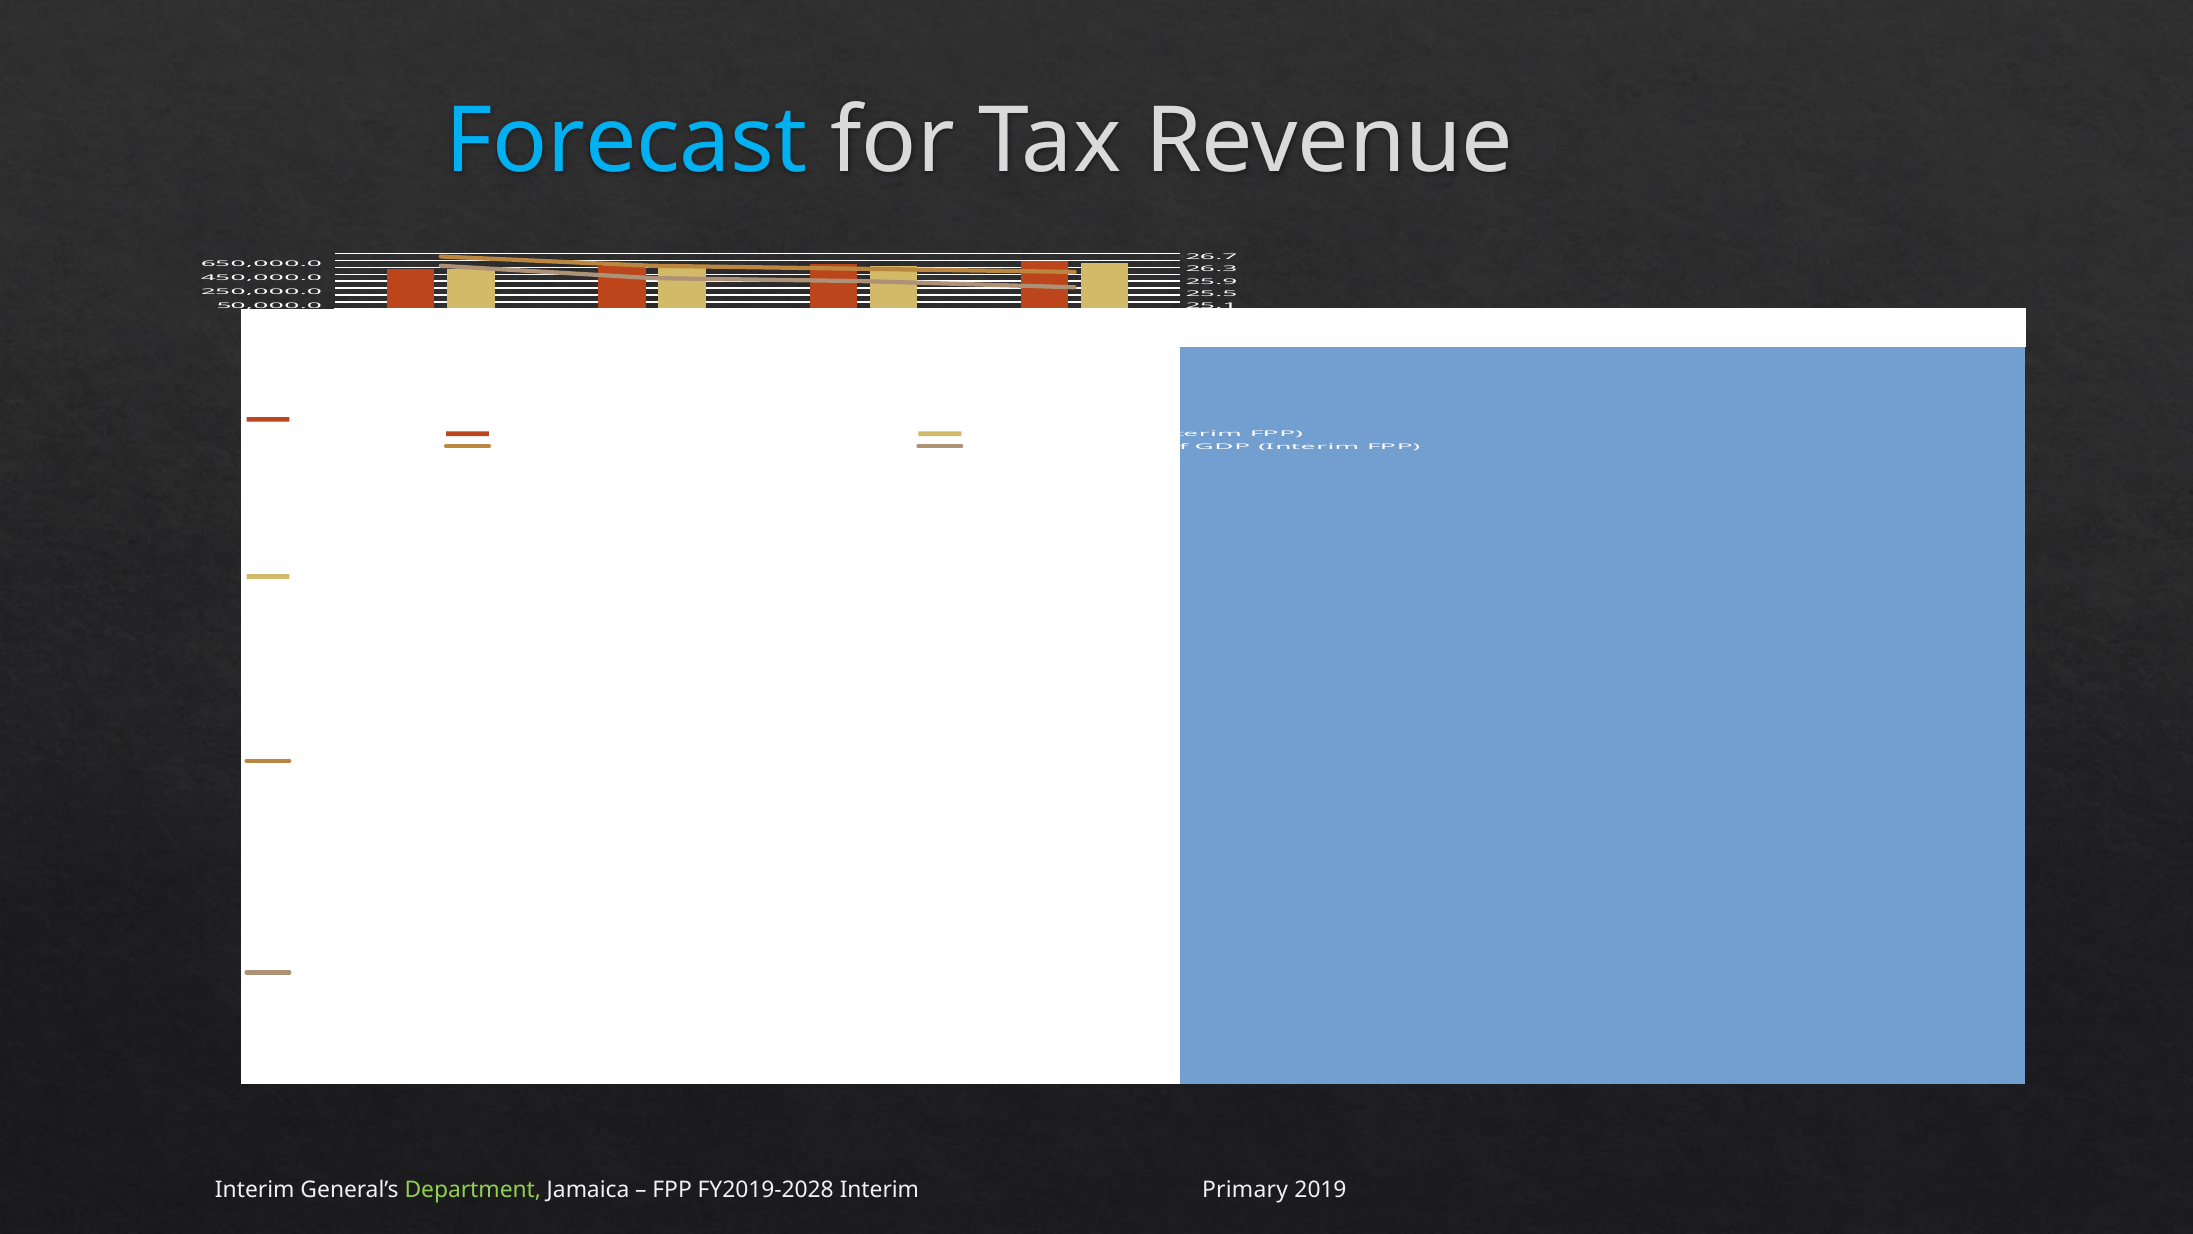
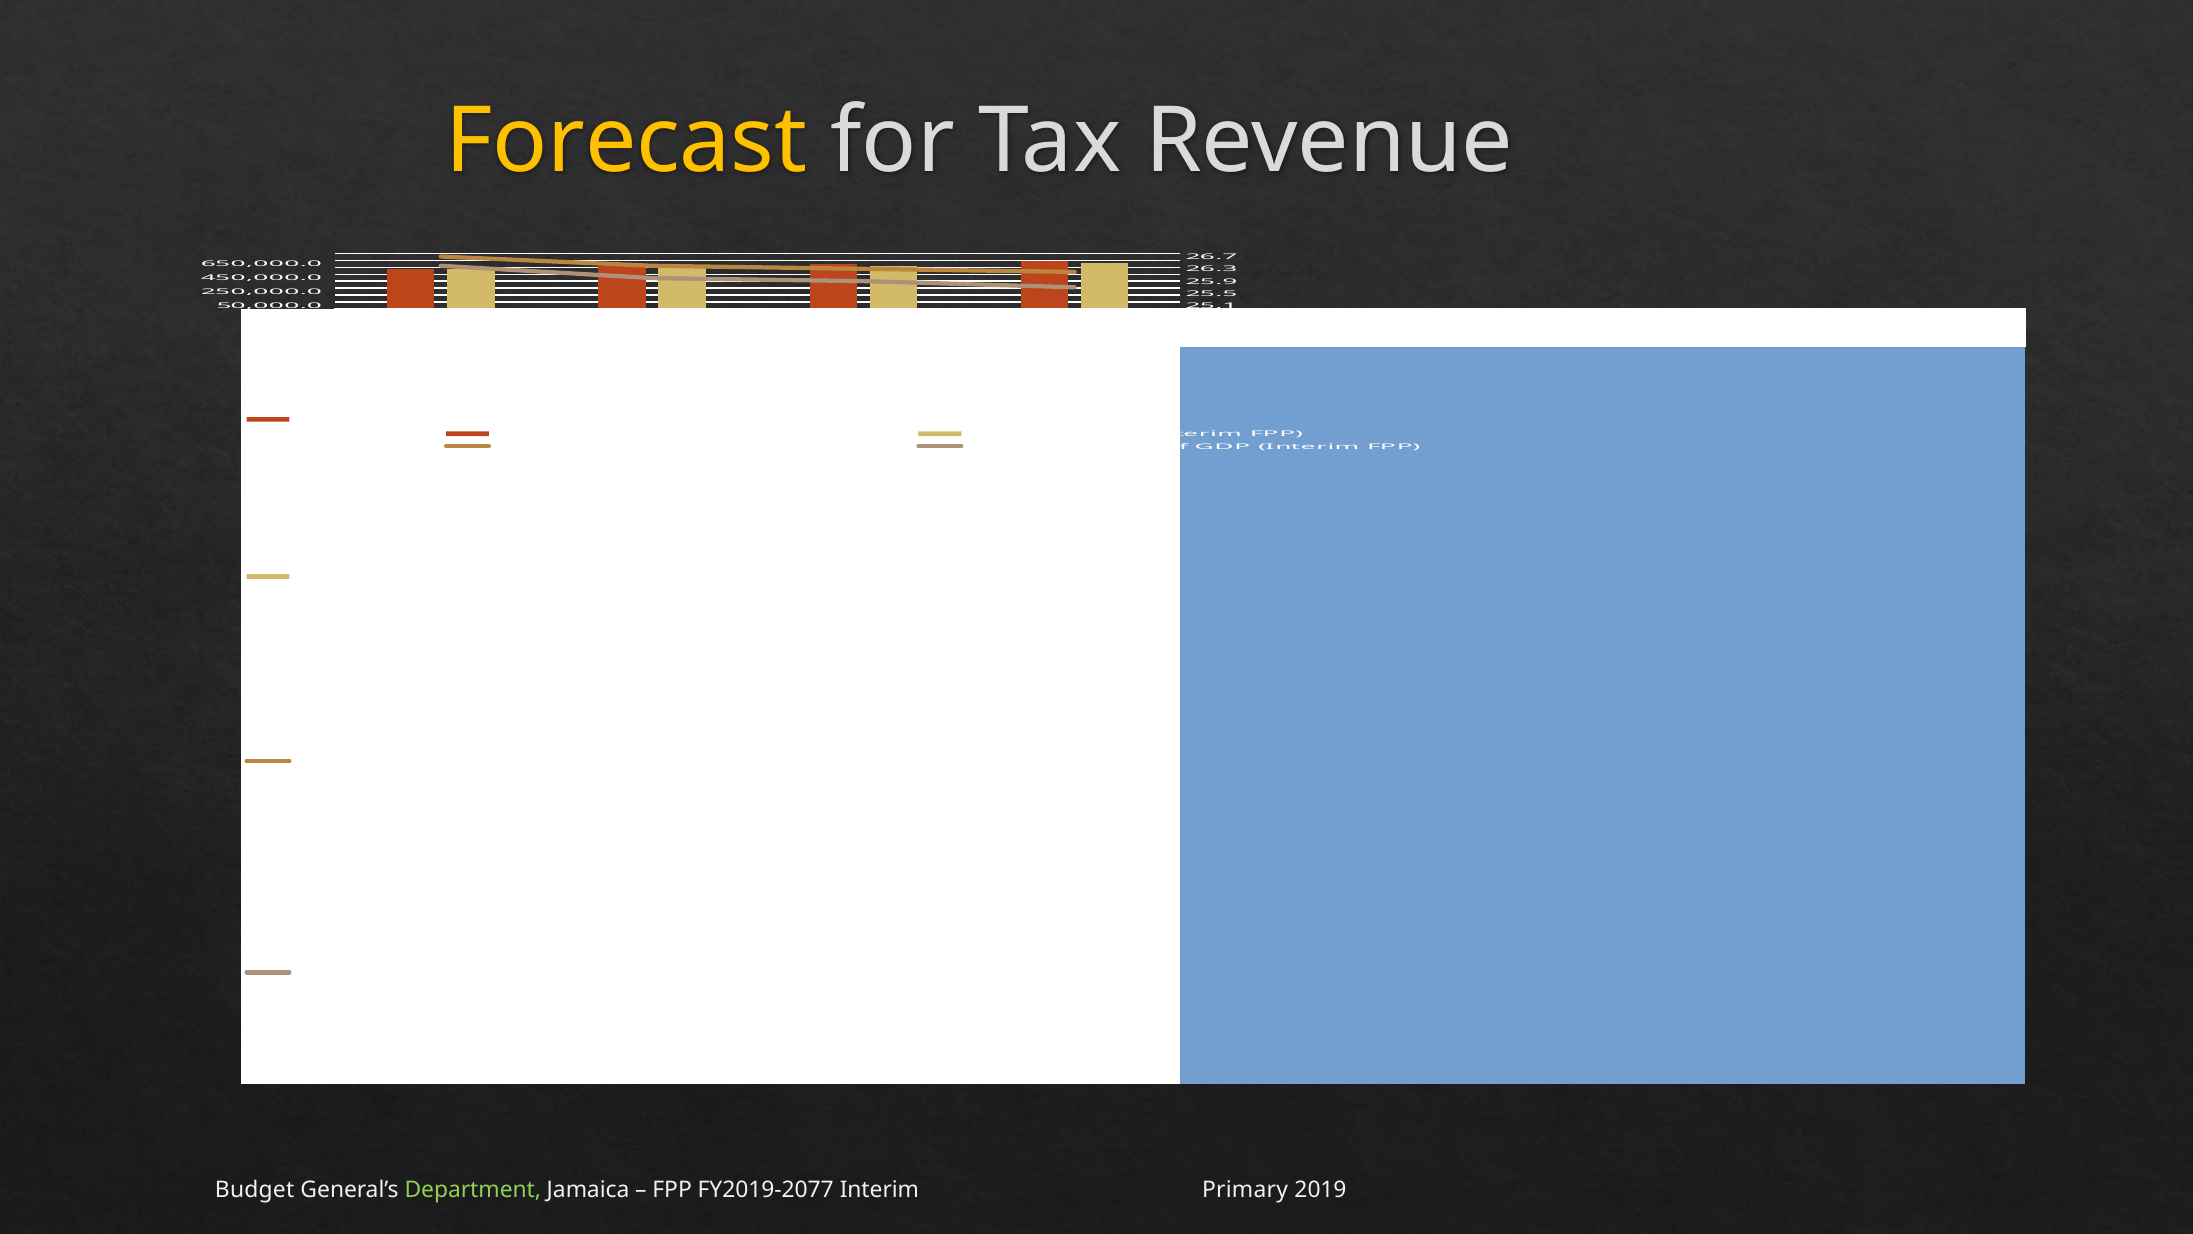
Forecast colour: light blue -> yellow
Interim at (255, 1189): Interim -> Budget
FY2019-2028: FY2019-2028 -> FY2019-2077
